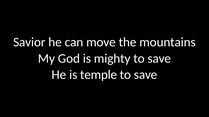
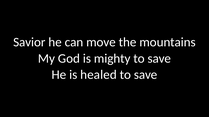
temple: temple -> healed
